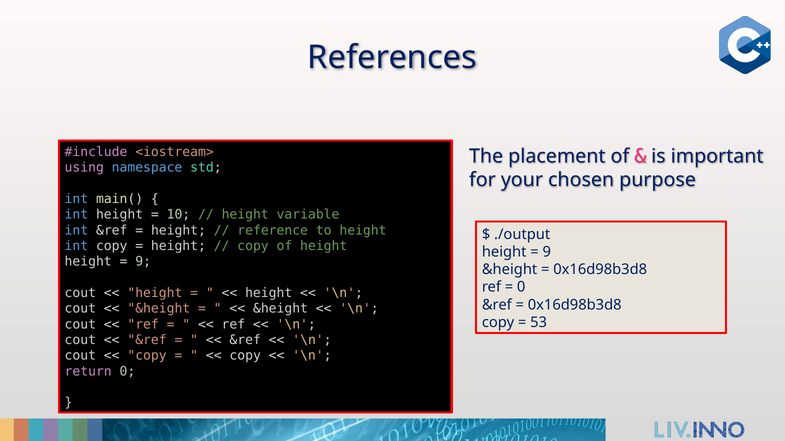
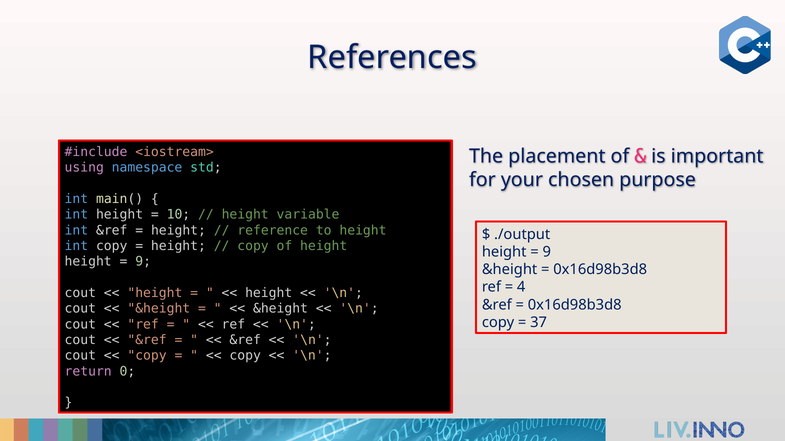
0 at (521, 287): 0 -> 4
53: 53 -> 37
